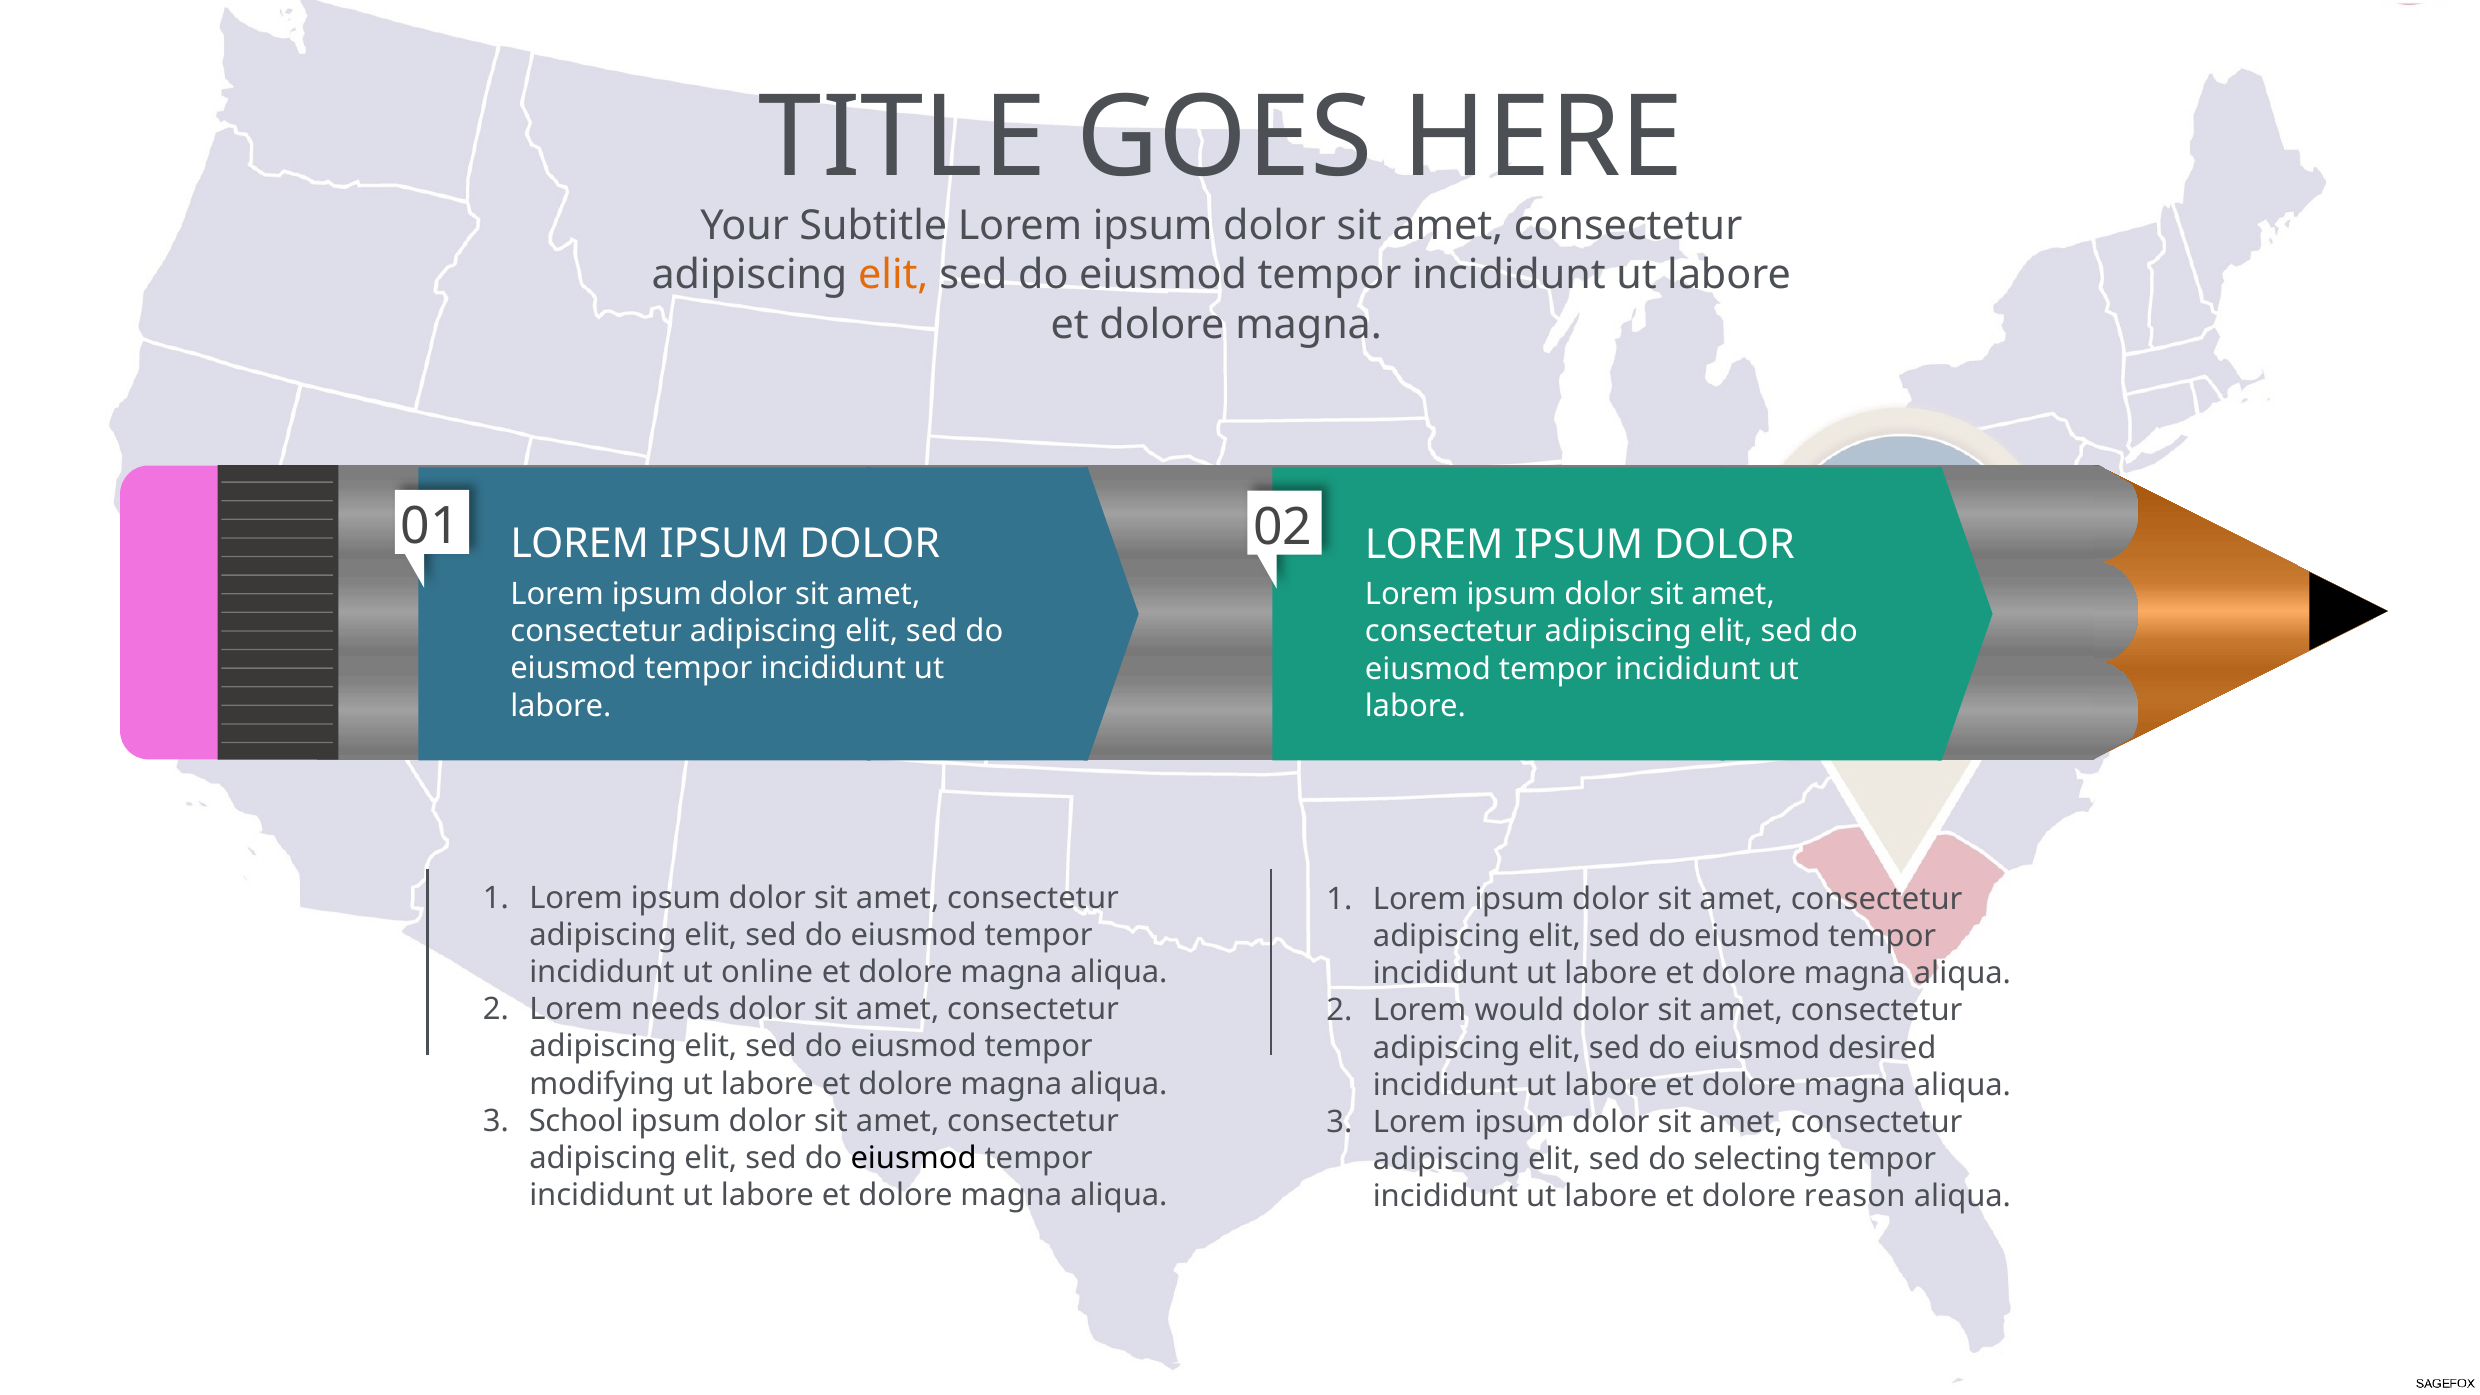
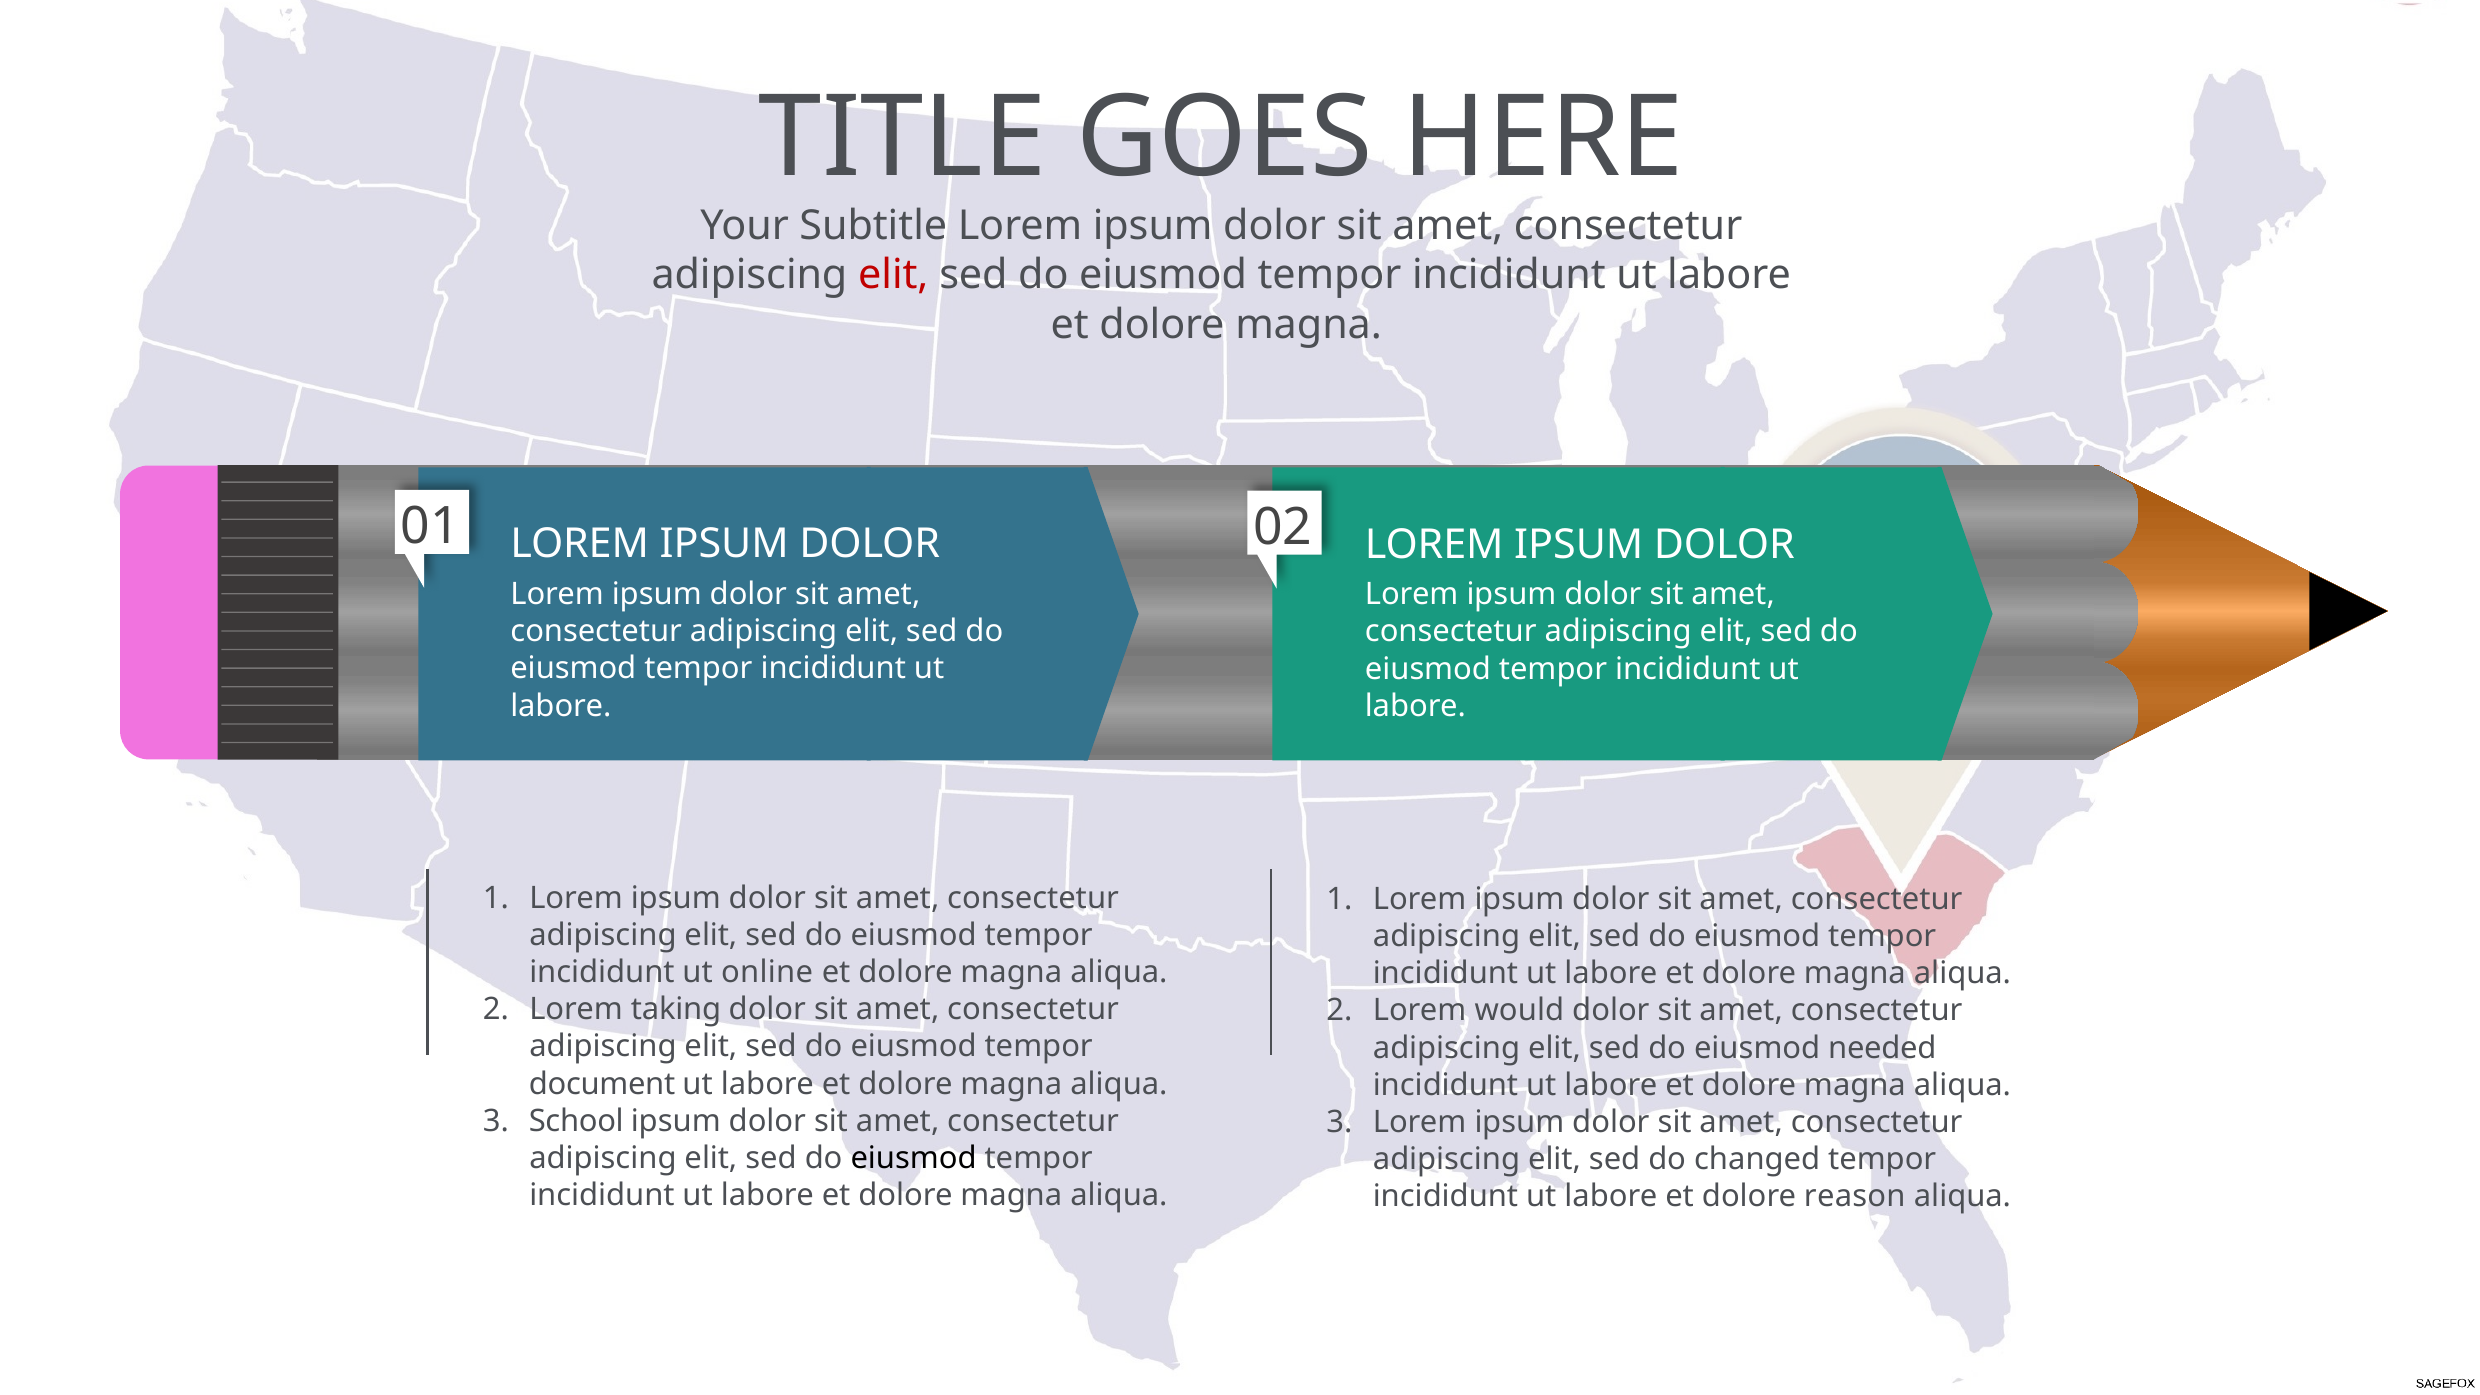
elit at (893, 275) colour: orange -> red
needs: needs -> taking
desired: desired -> needed
modifying: modifying -> document
selecting: selecting -> changed
